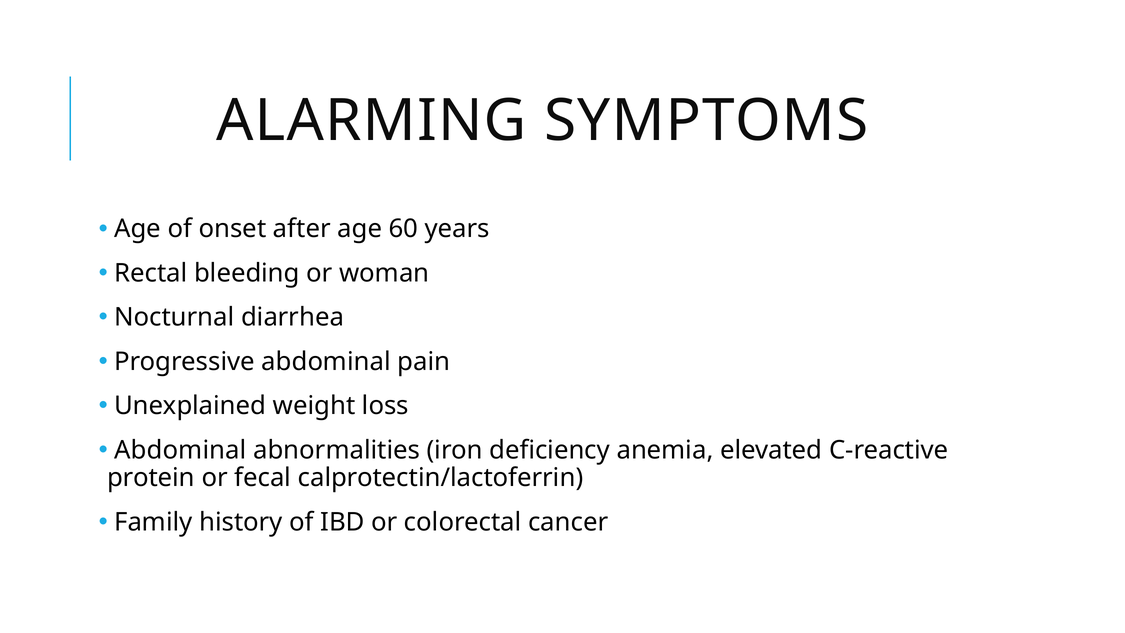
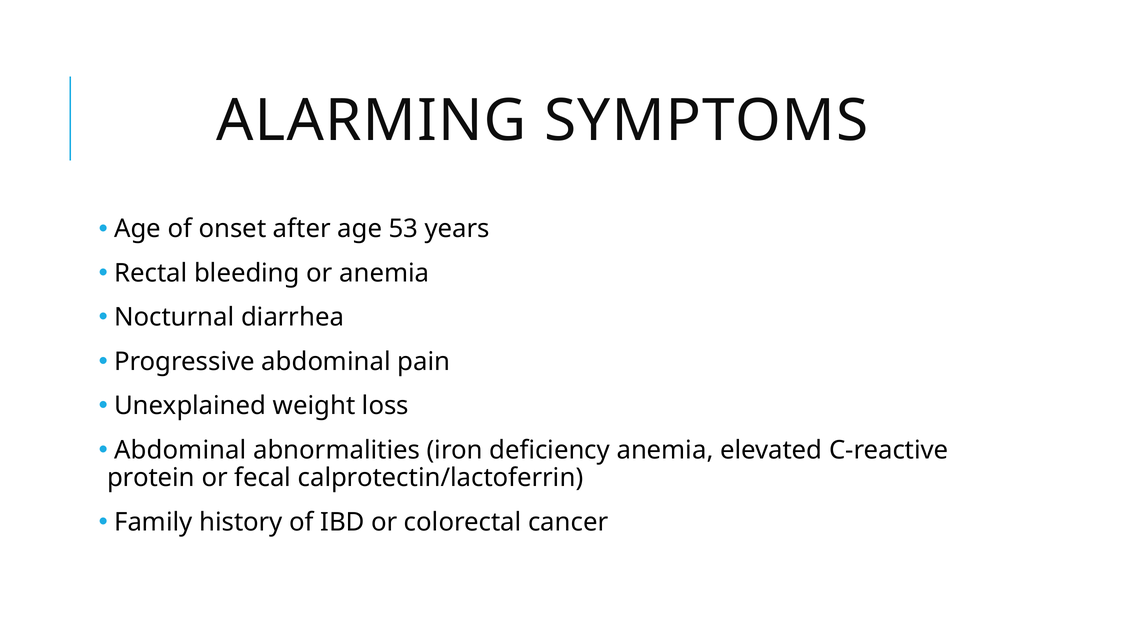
60: 60 -> 53
or woman: woman -> anemia
